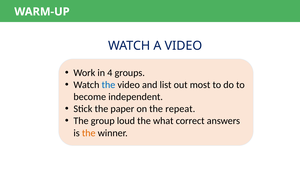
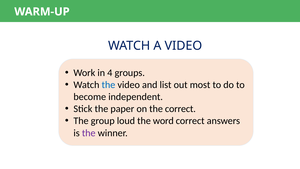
the repeat: repeat -> correct
what: what -> word
the at (89, 133) colour: orange -> purple
